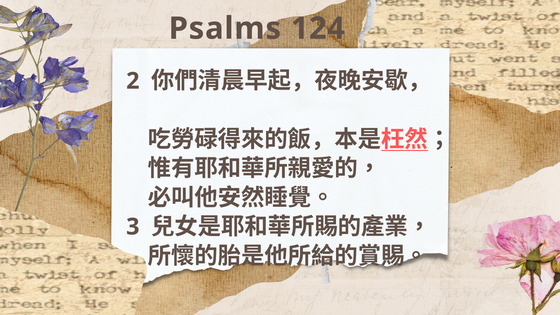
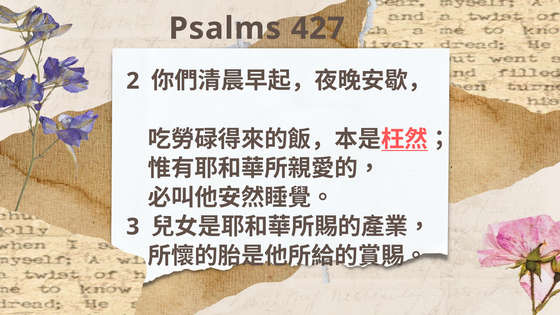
124: 124 -> 427
